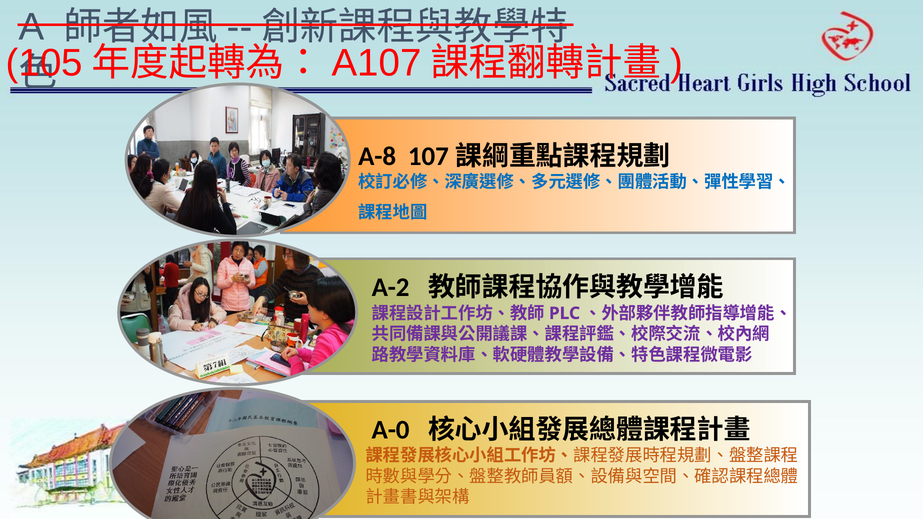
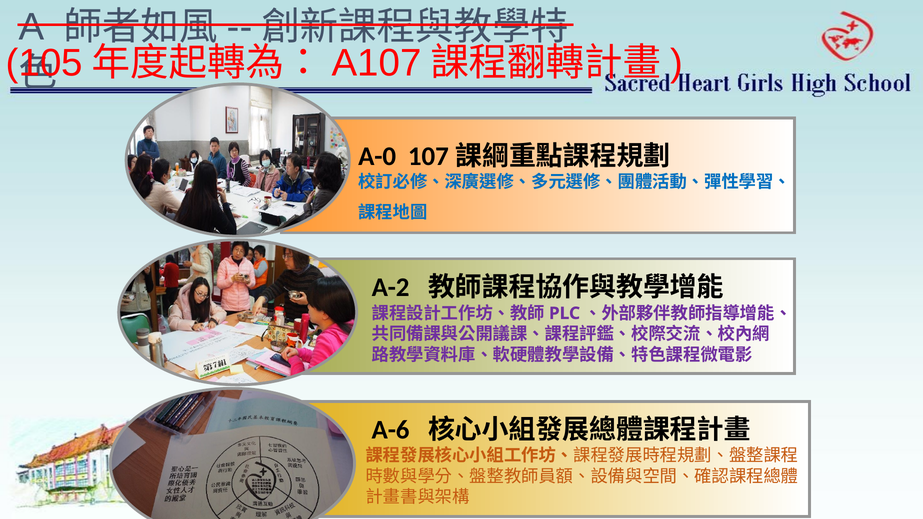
A-8: A-8 -> A-0
A-0: A-0 -> A-6
